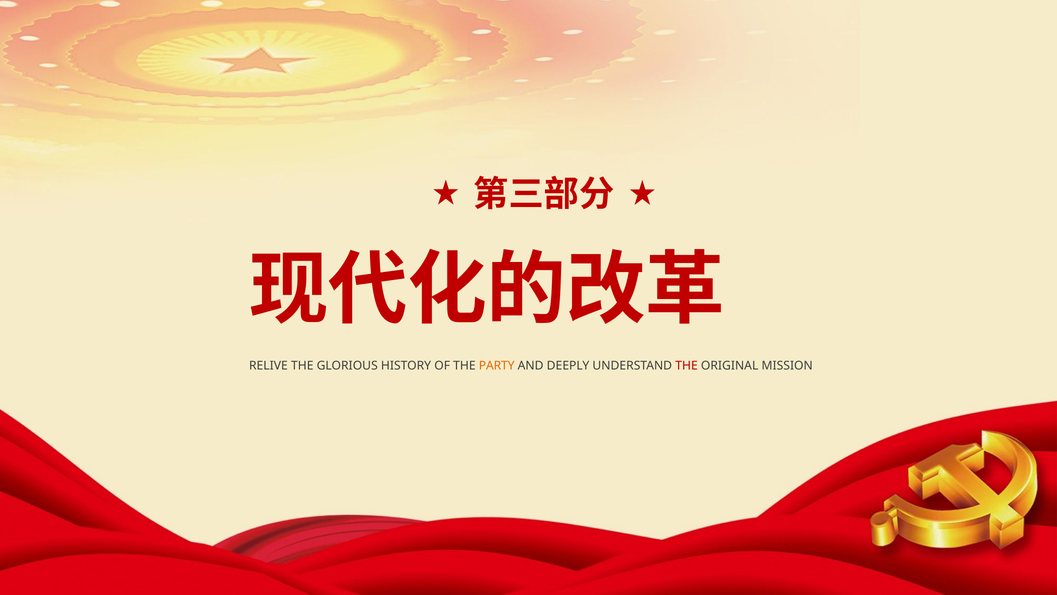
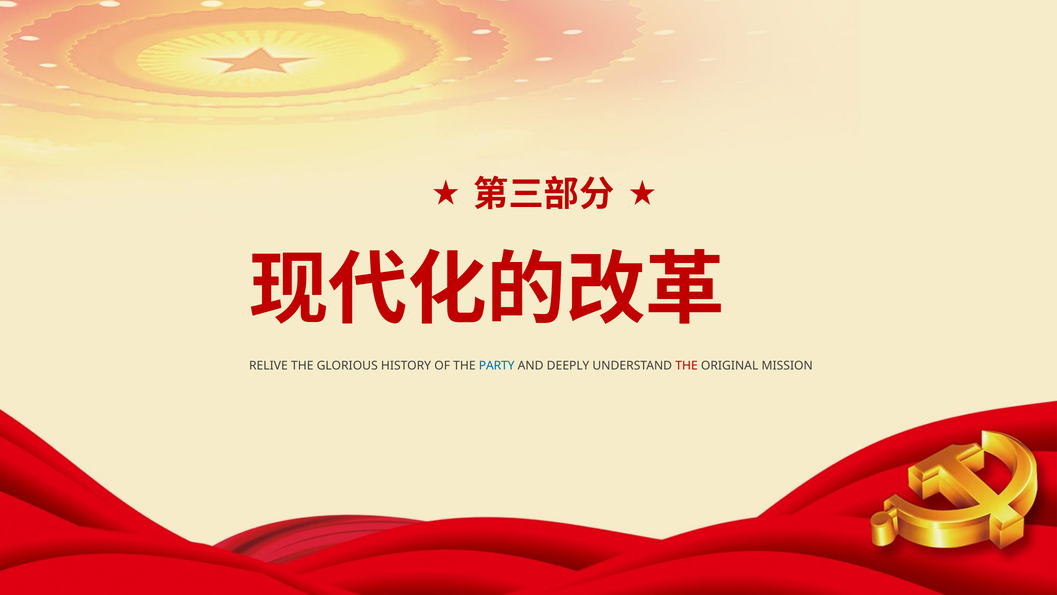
PARTY colour: orange -> blue
